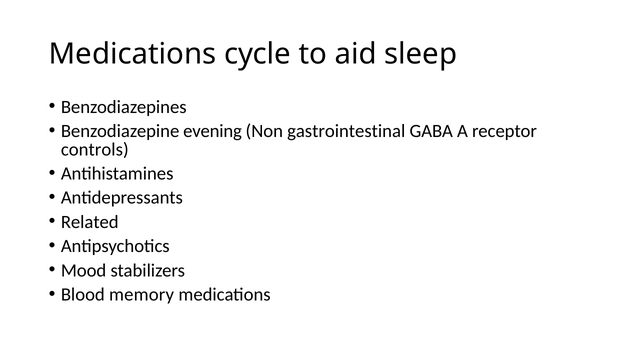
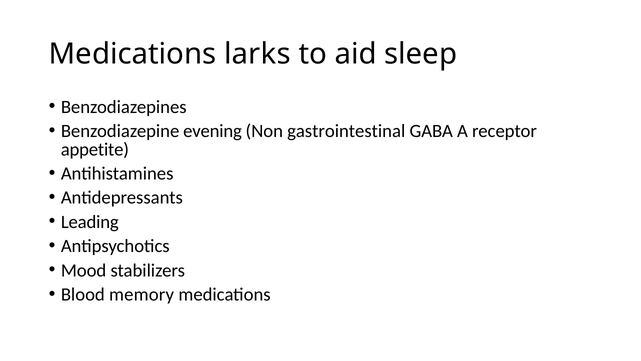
cycle: cycle -> larks
controls: controls -> appetite
Related: Related -> Leading
